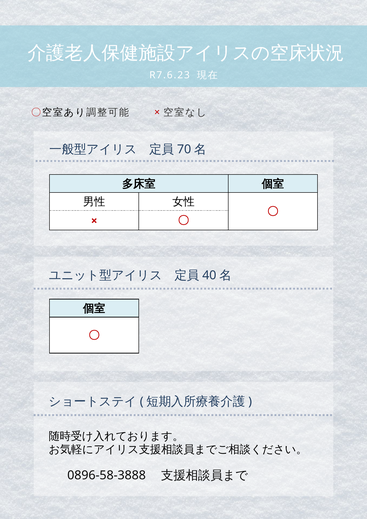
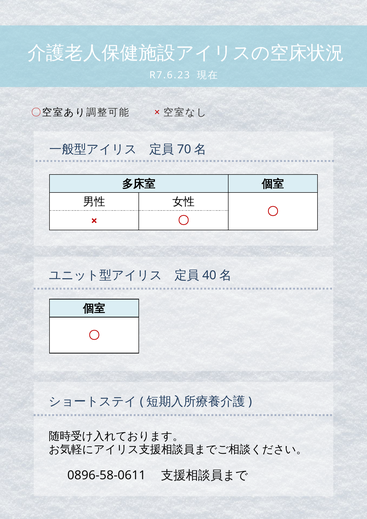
0896-58-3888: 0896-58-3888 -> 0896-58-0611
